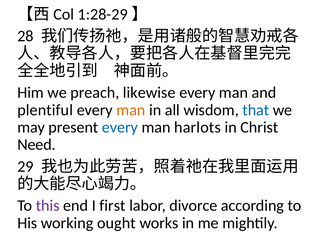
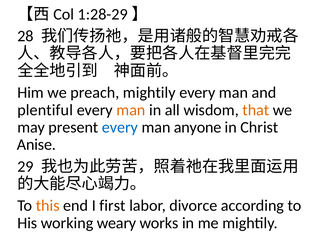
preach likewise: likewise -> mightily
that colour: blue -> orange
harlots: harlots -> anyone
Need: Need -> Anise
this colour: purple -> orange
ought: ought -> weary
